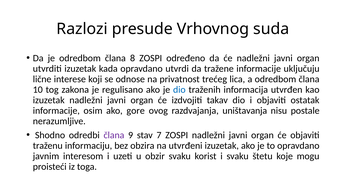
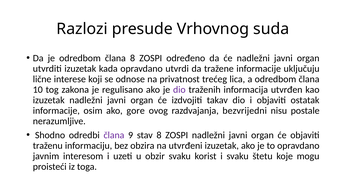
dio at (179, 90) colour: blue -> purple
uništavanja: uništavanja -> bezvrijedni
stav 7: 7 -> 8
